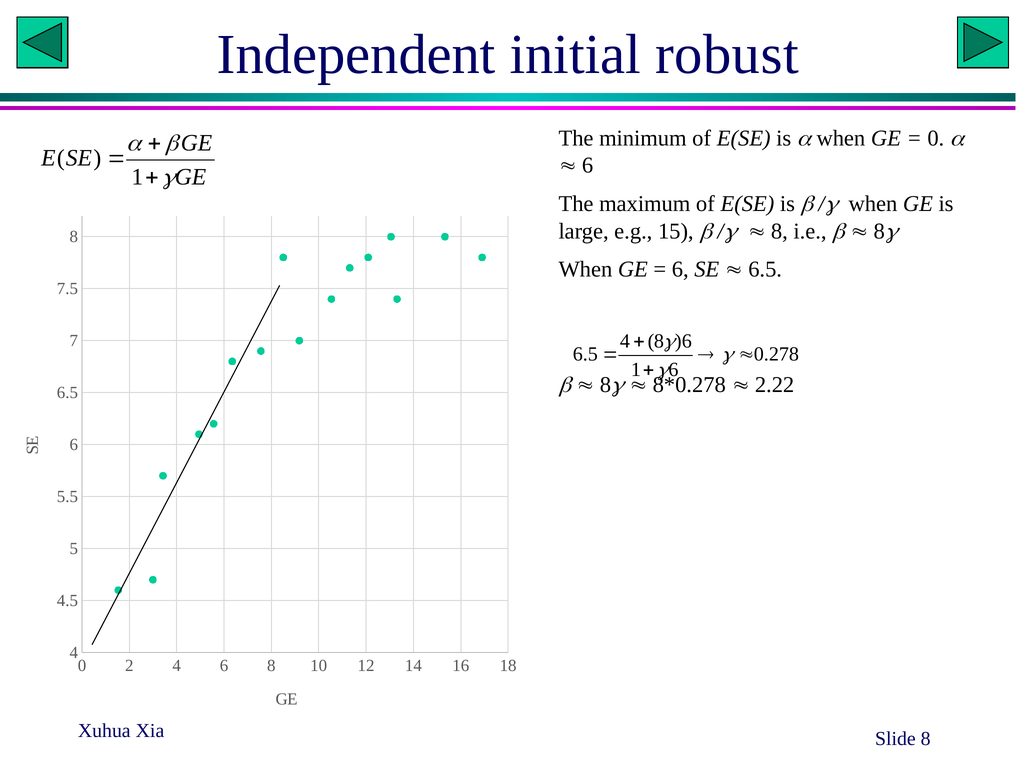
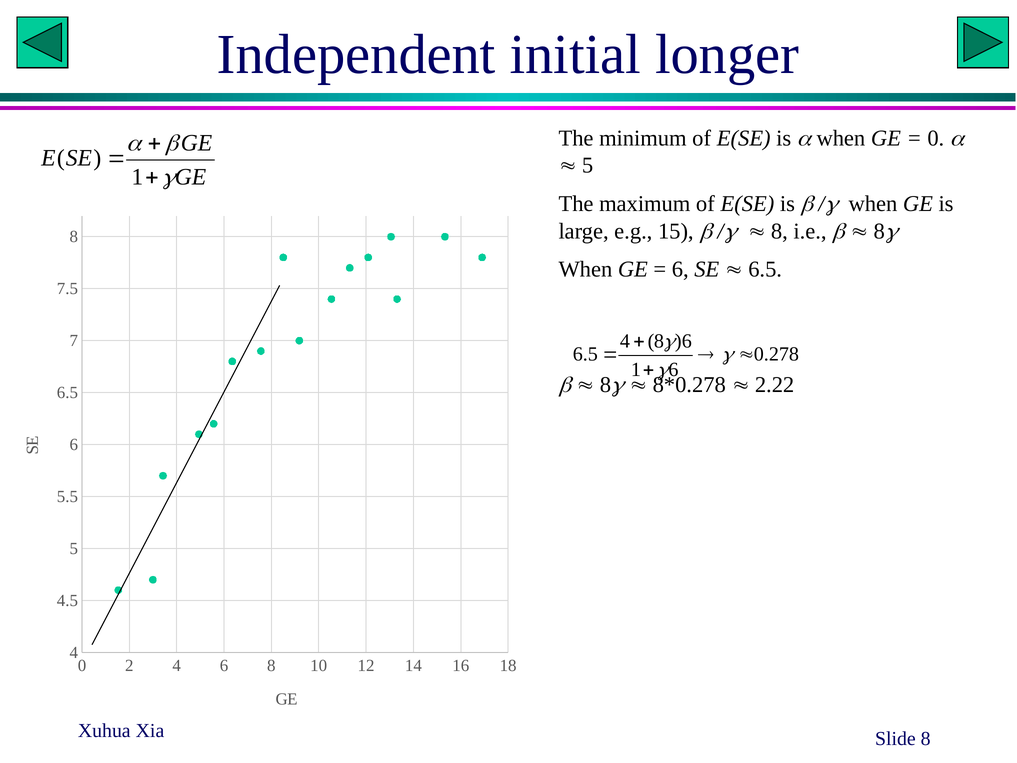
robust: robust -> longer
6 at (588, 165): 6 -> 5
